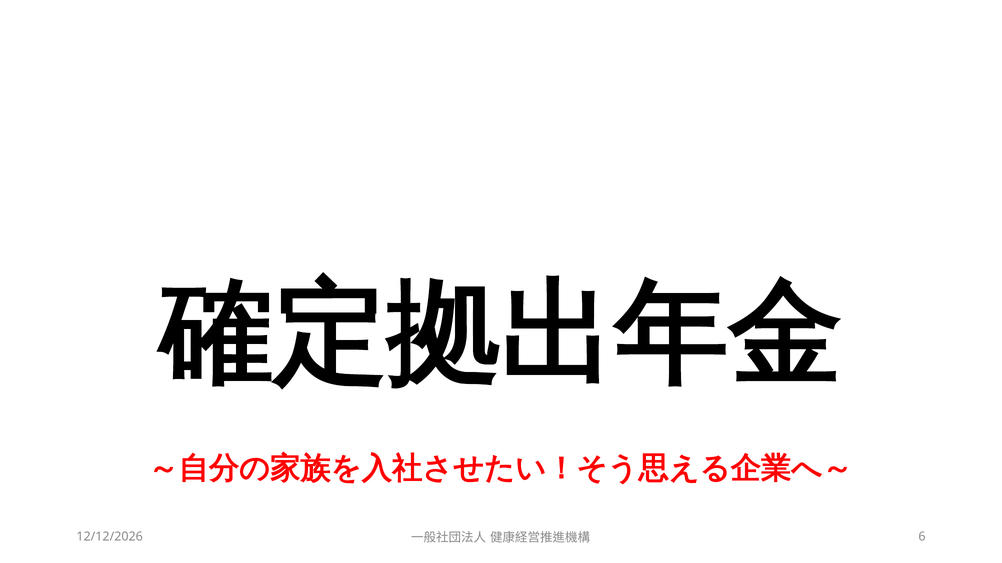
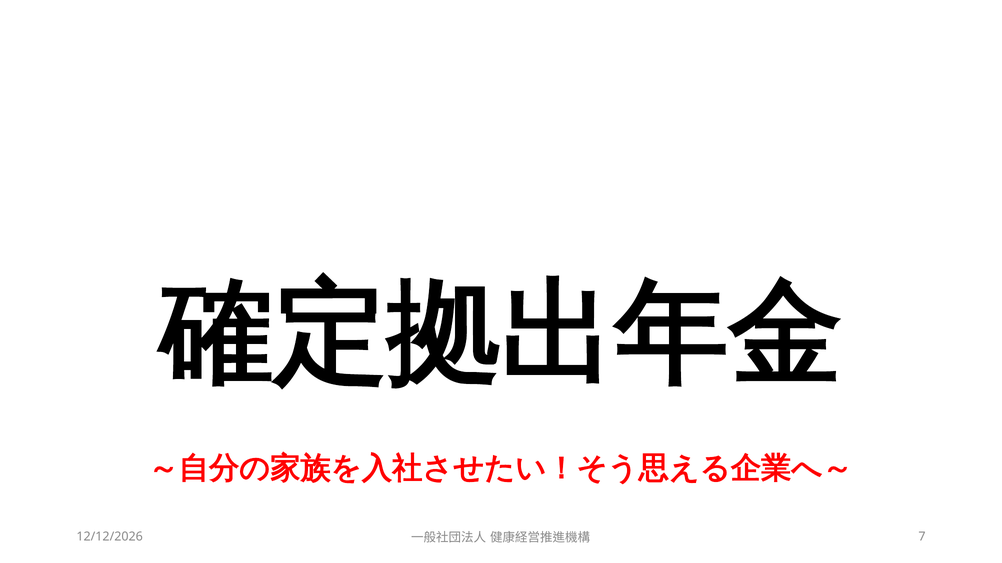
6: 6 -> 7
